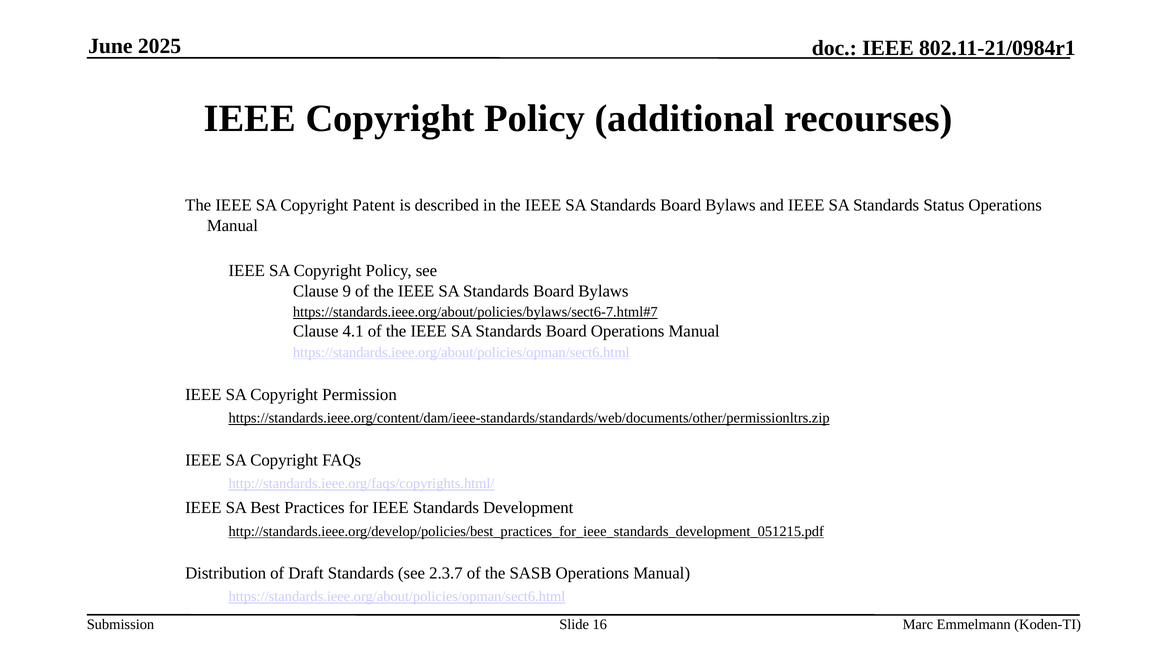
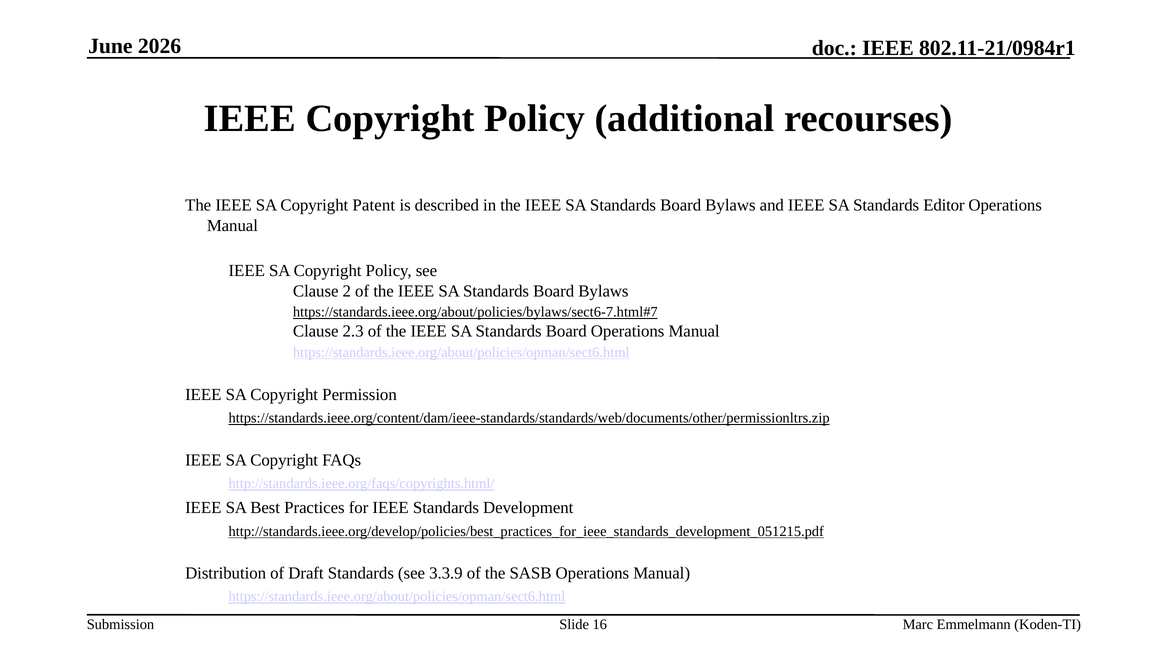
2025: 2025 -> 2026
Status: Status -> Editor
9: 9 -> 2
4.1: 4.1 -> 2.3
2.3.7: 2.3.7 -> 3.3.9
